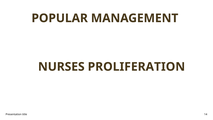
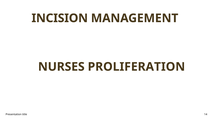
POPULAR: POPULAR -> INCISION
